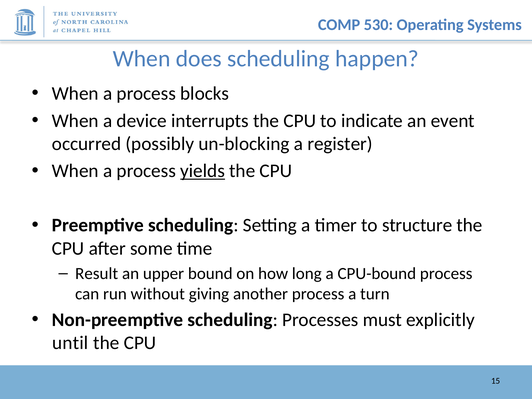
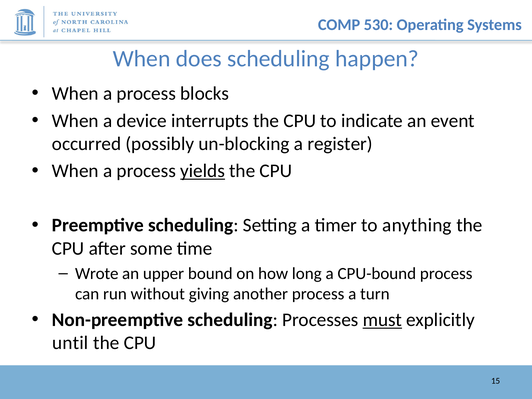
structure: structure -> anything
Result: Result -> Wrote
must underline: none -> present
